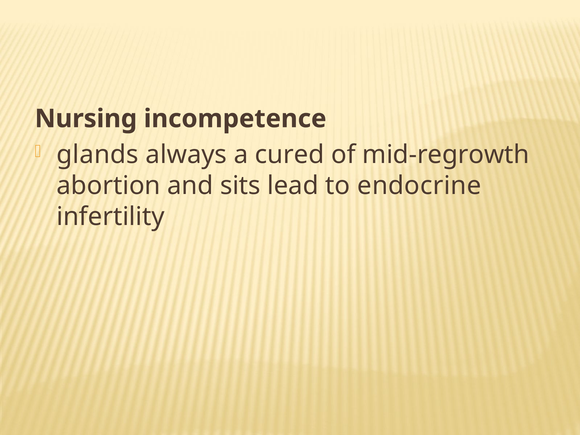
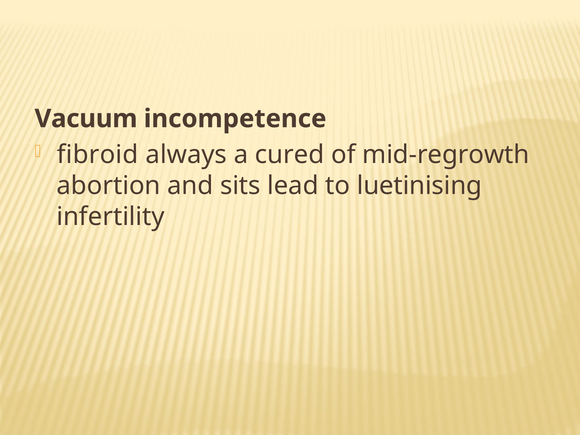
Nursing: Nursing -> Vacuum
glands: glands -> fibroid
endocrine: endocrine -> luetinising
